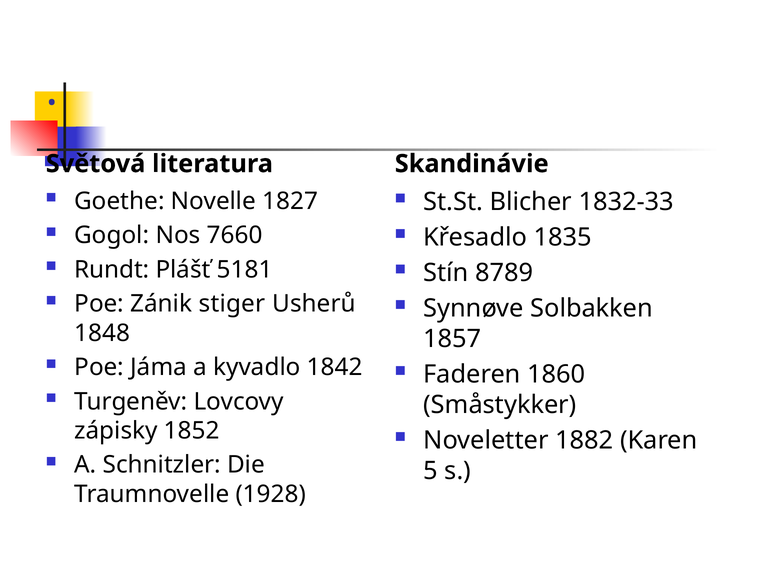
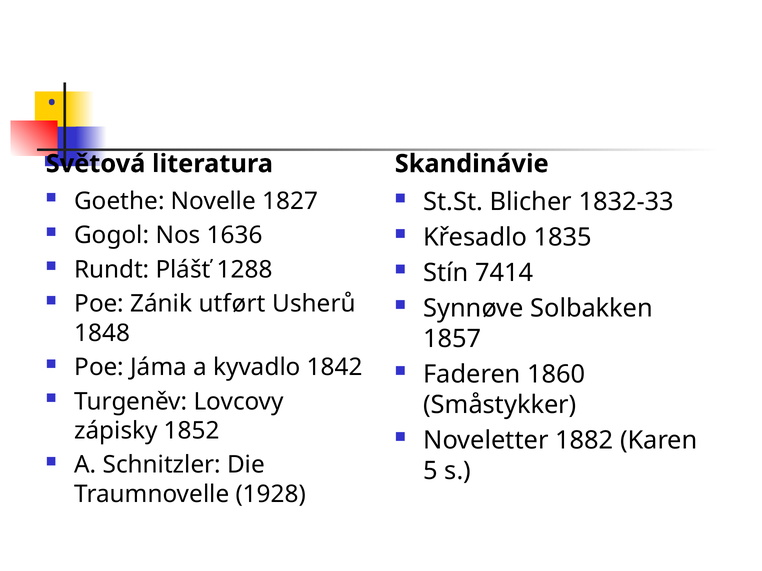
7660: 7660 -> 1636
5181: 5181 -> 1288
8789: 8789 -> 7414
stiger: stiger -> utført
